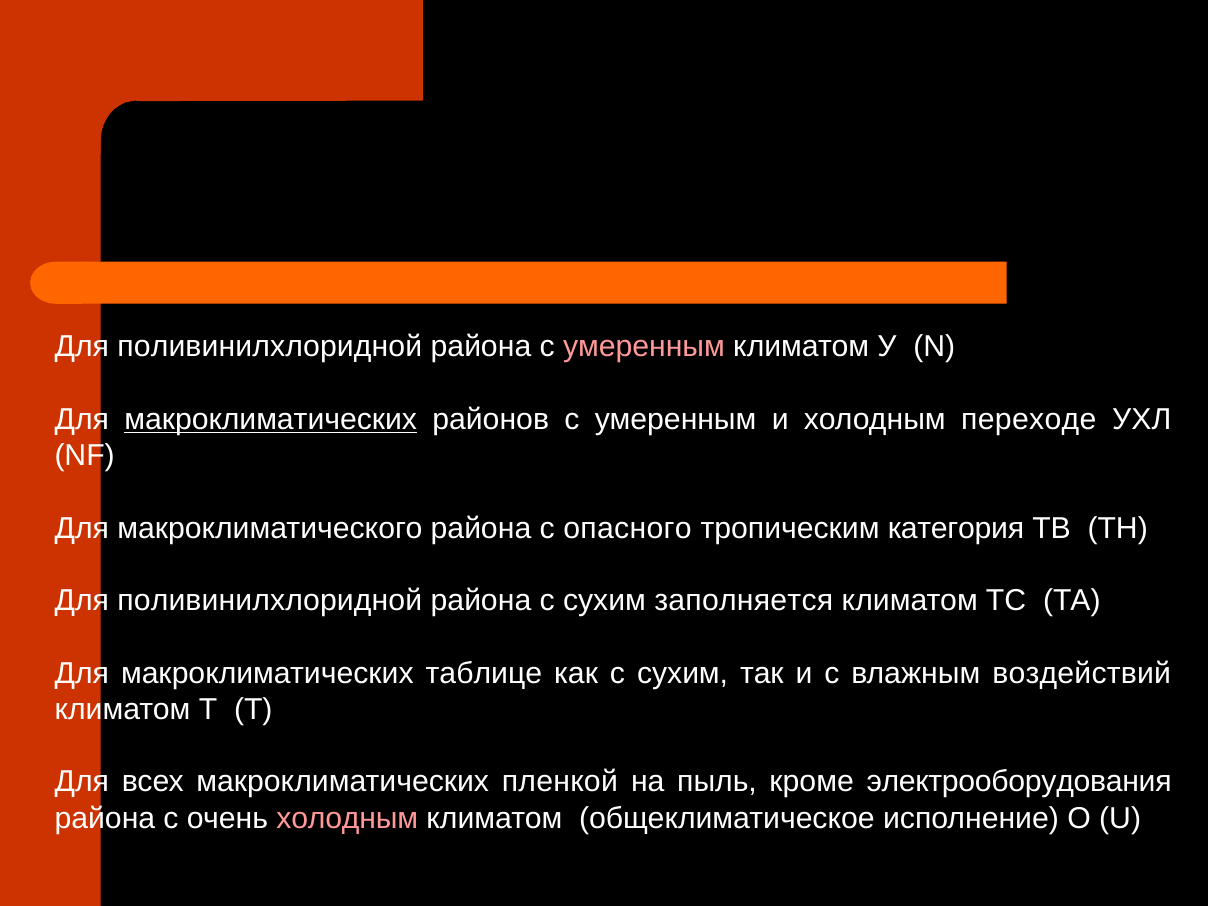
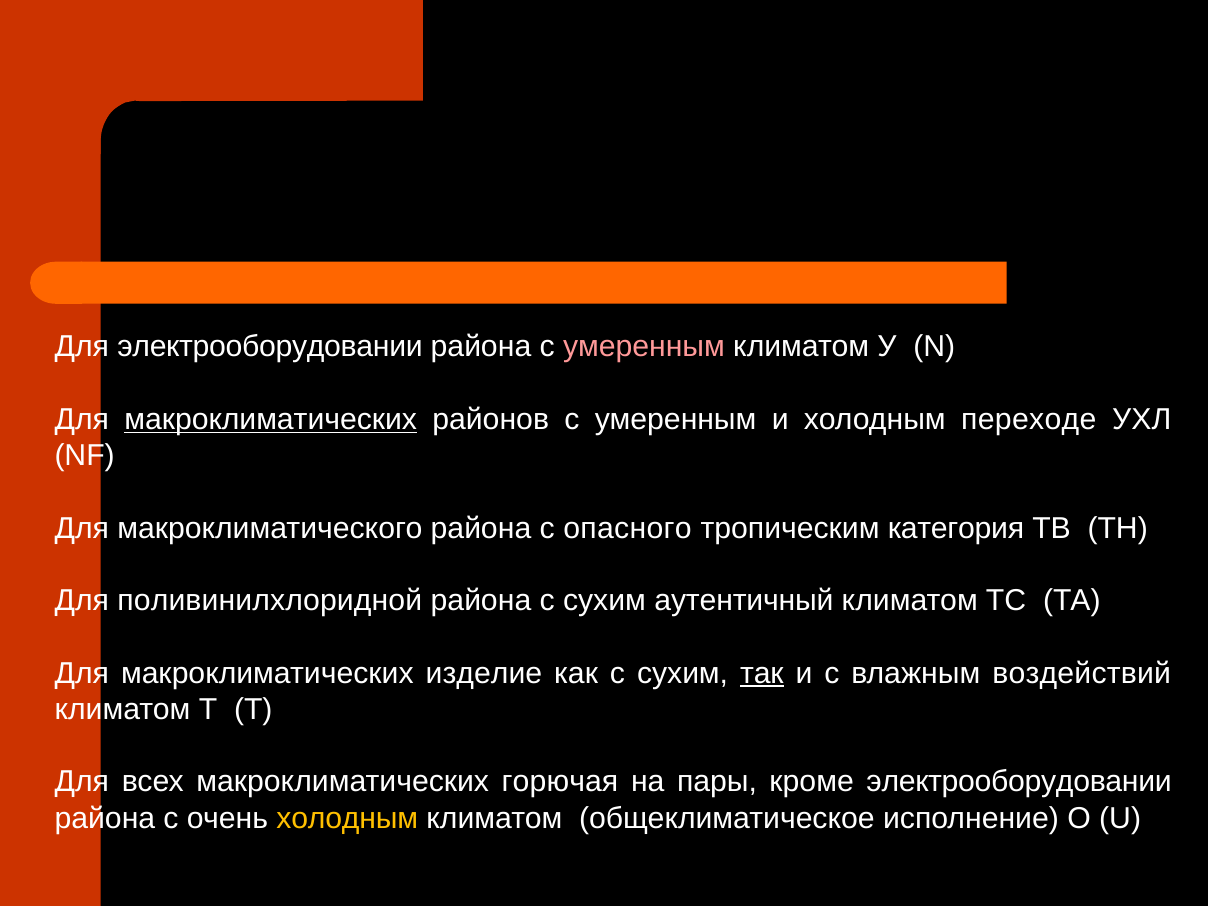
поливинилхлоридной at (270, 347): поливинилхлоридной -> электрооборудовании
заполняется: заполняется -> аутентичный
таблице: таблице -> изделие
так underline: none -> present
пленкой: пленкой -> горючая
пыль: пыль -> пары
кроме электрооборудования: электрооборудования -> электрооборудовании
холодным at (347, 818) colour: pink -> yellow
